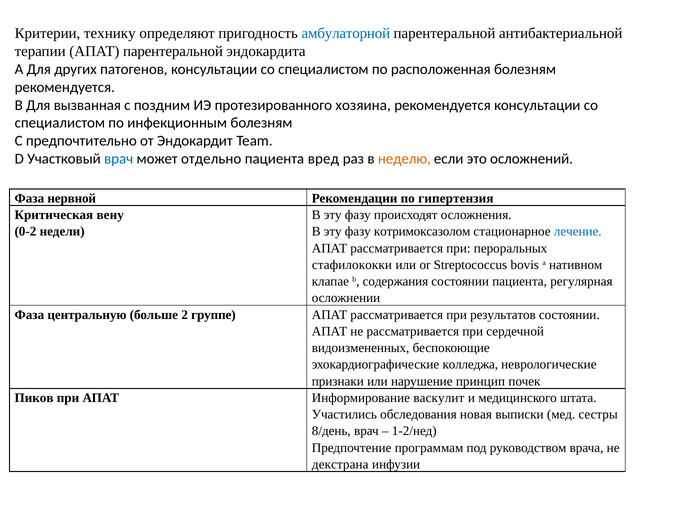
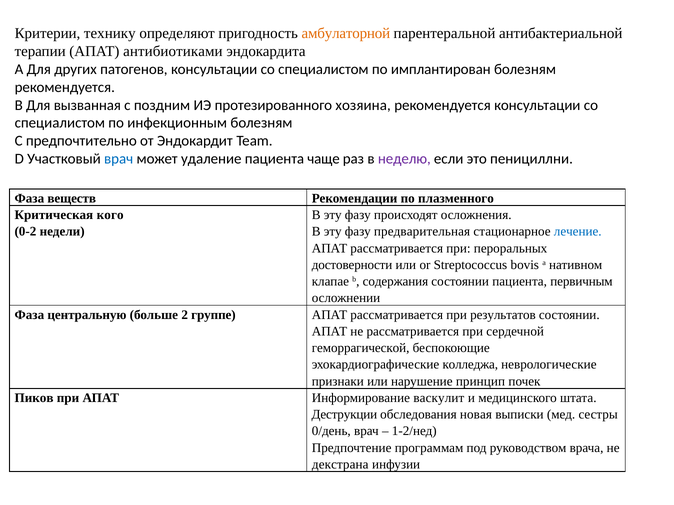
амбулаторной colour: blue -> orange
АПАТ парентеральной: парентеральной -> антибиотиками
расположенная: расположенная -> имплантирован
отдельно: отдельно -> удаление
вред: вред -> чаще
неделю colour: orange -> purple
осложнений: осложнений -> пенициллни
нервной: нервной -> веществ
гипертензия: гипертензия -> плазменного
вену: вену -> кого
котримоксазолом: котримоксазолом -> предварительная
стафилококки: стафилококки -> достоверности
регулярная: регулярная -> первичным
видоизмененных: видоизмененных -> геморрагической
Участились: Участились -> Деструкции
8/день: 8/день -> 0/день
